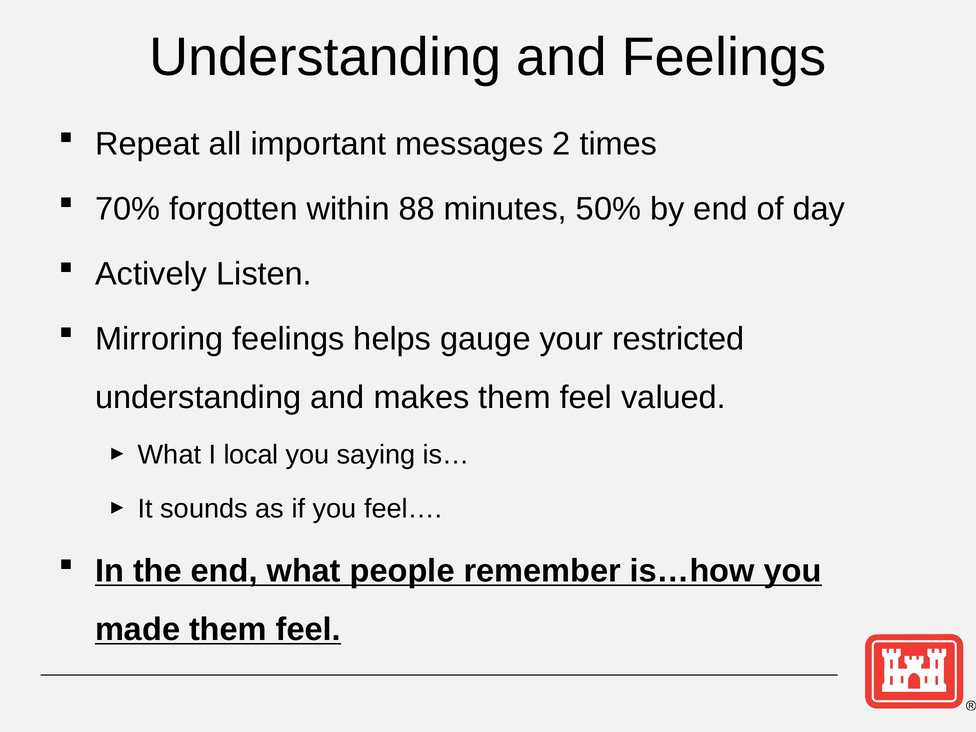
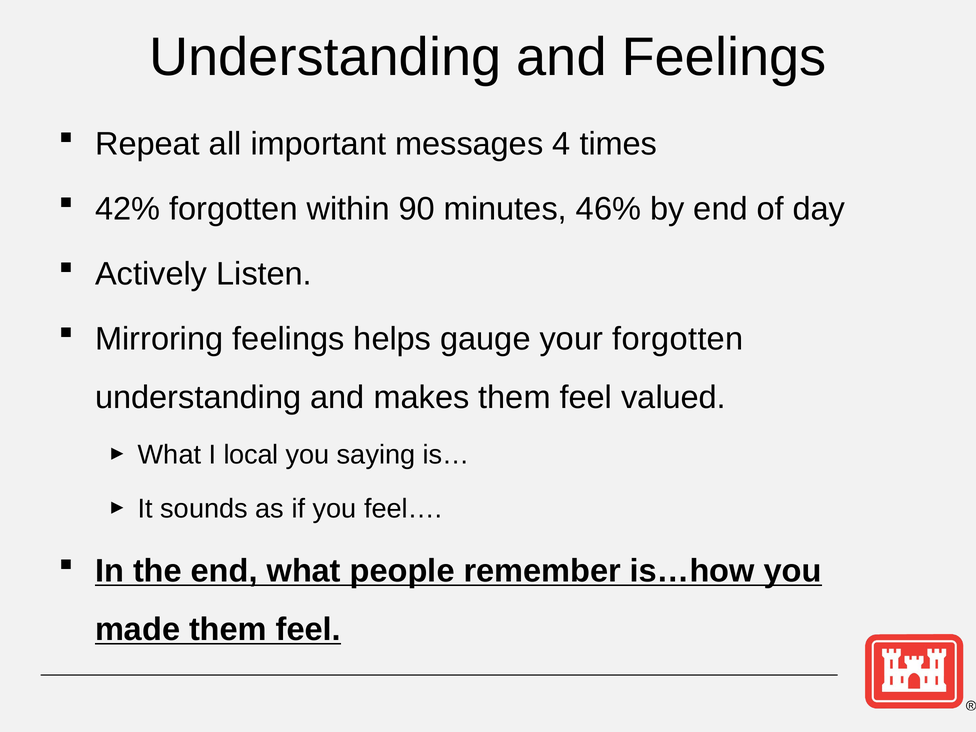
2: 2 -> 4
70%: 70% -> 42%
88: 88 -> 90
50%: 50% -> 46%
your restricted: restricted -> forgotten
